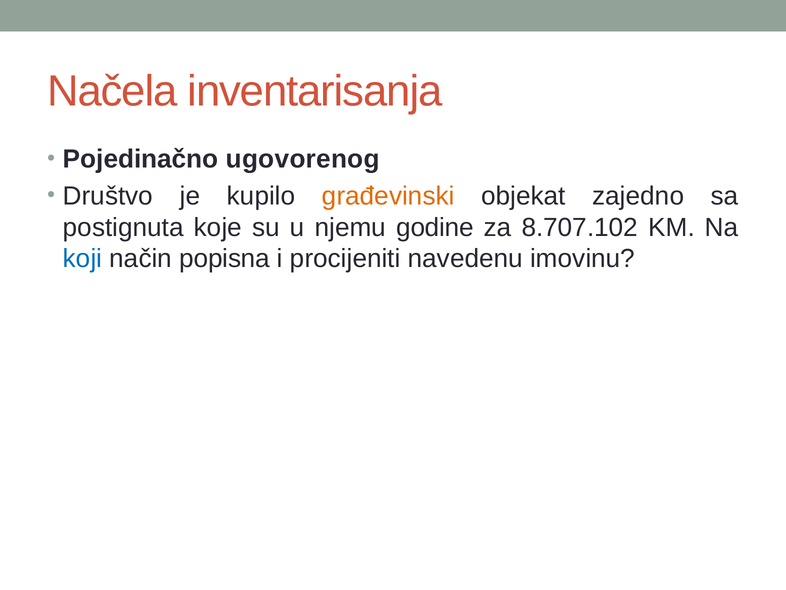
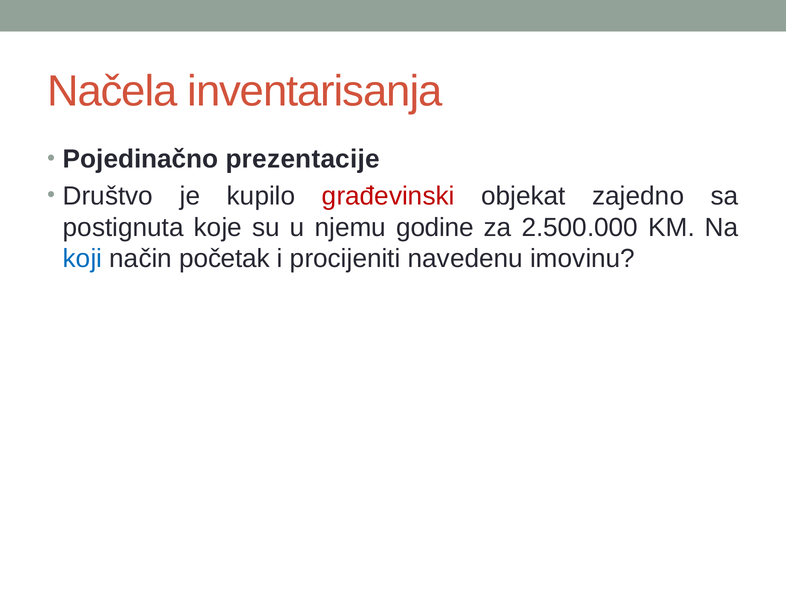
ugovorenog: ugovorenog -> prezentacije
građevinski colour: orange -> red
8.707.102: 8.707.102 -> 2.500.000
popisna: popisna -> početak
